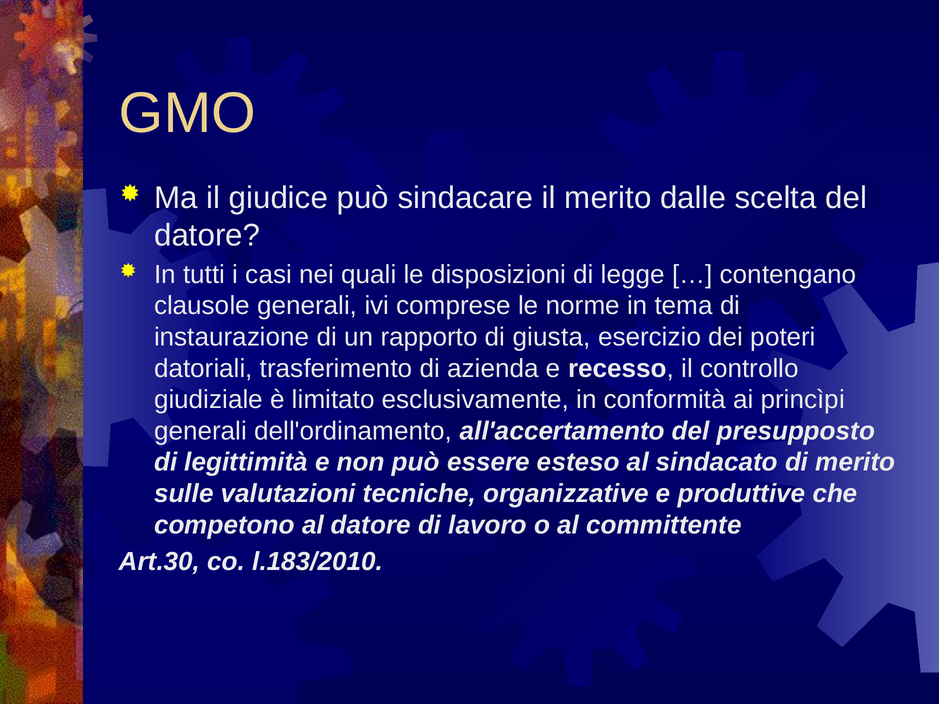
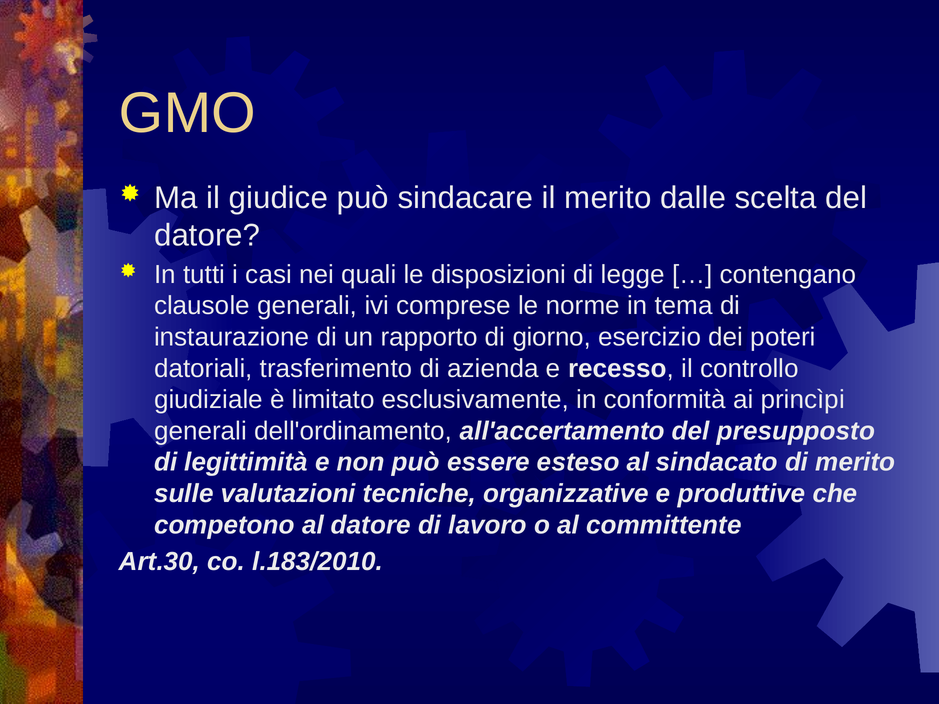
giusta: giusta -> giorno
